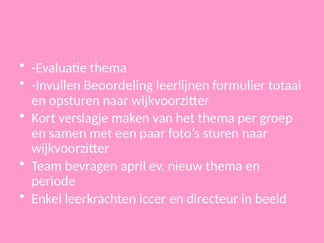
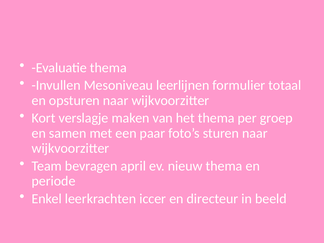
Beoordeling: Beoordeling -> Mesoniveau
